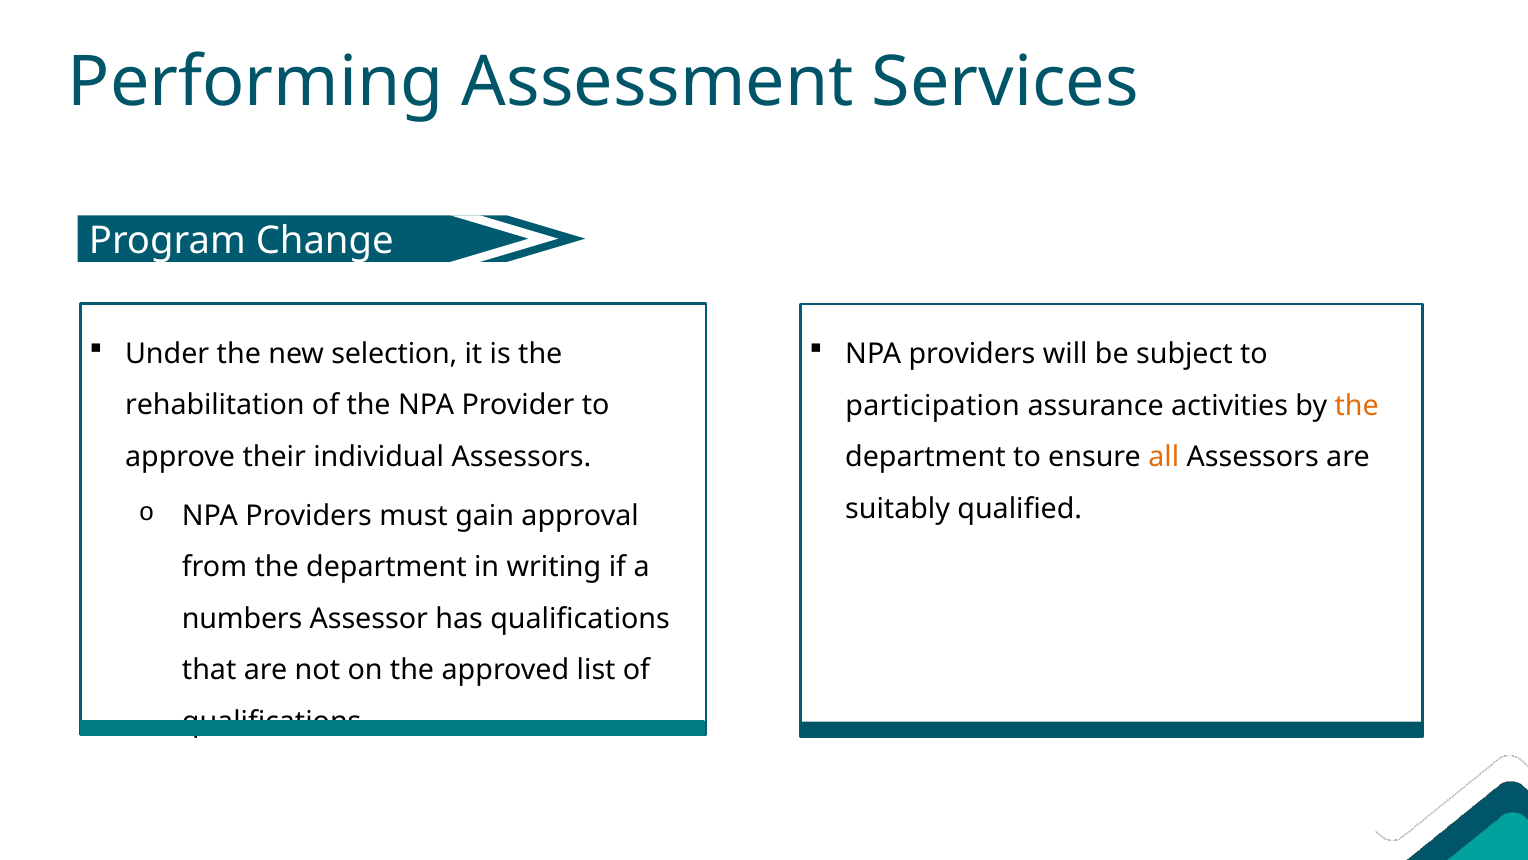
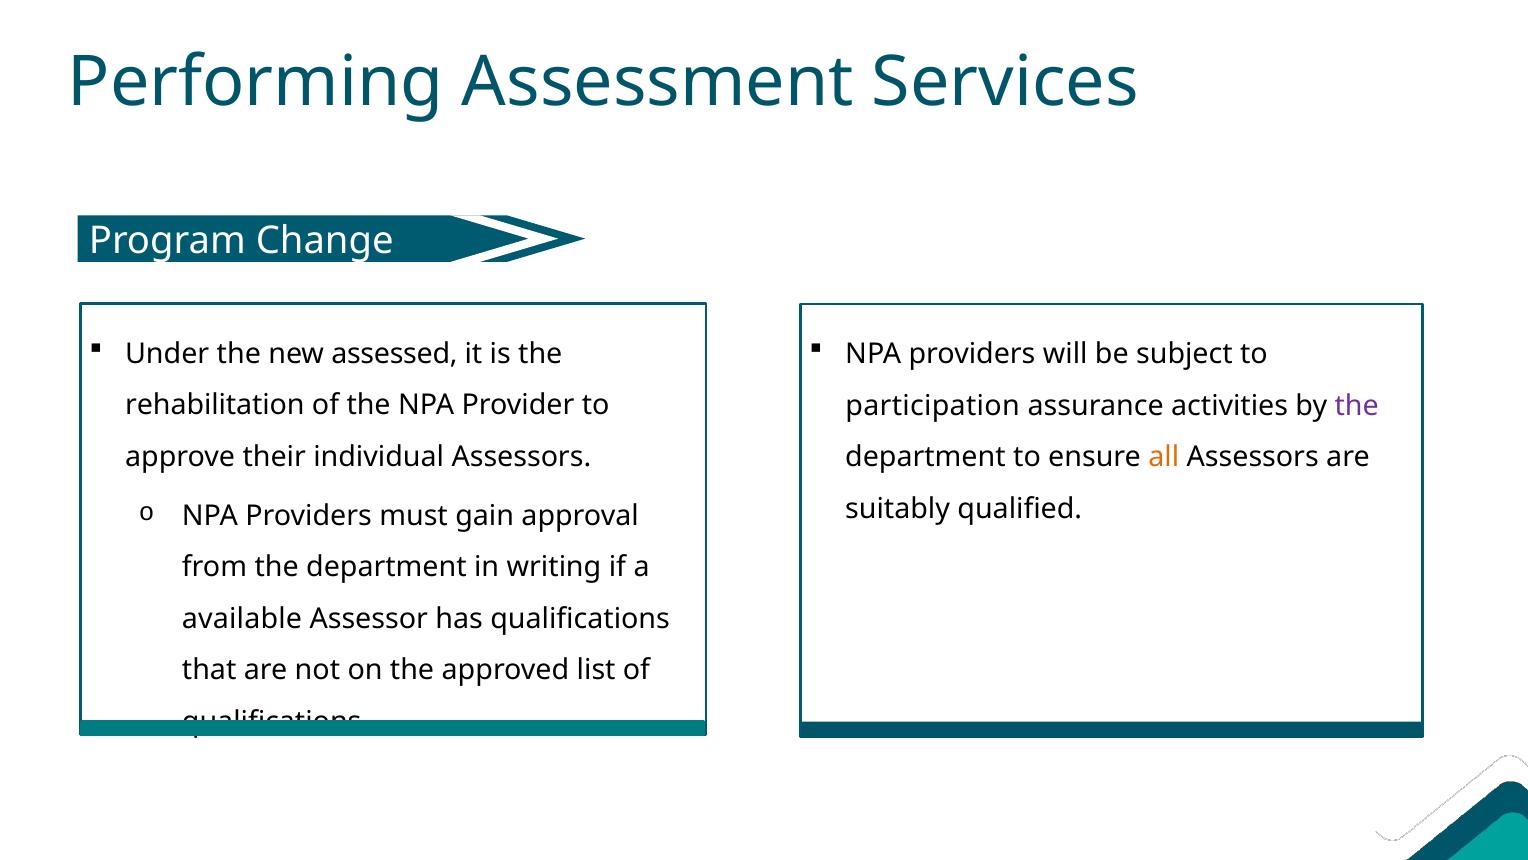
selection: selection -> assessed
the at (1357, 405) colour: orange -> purple
numbers: numbers -> available
